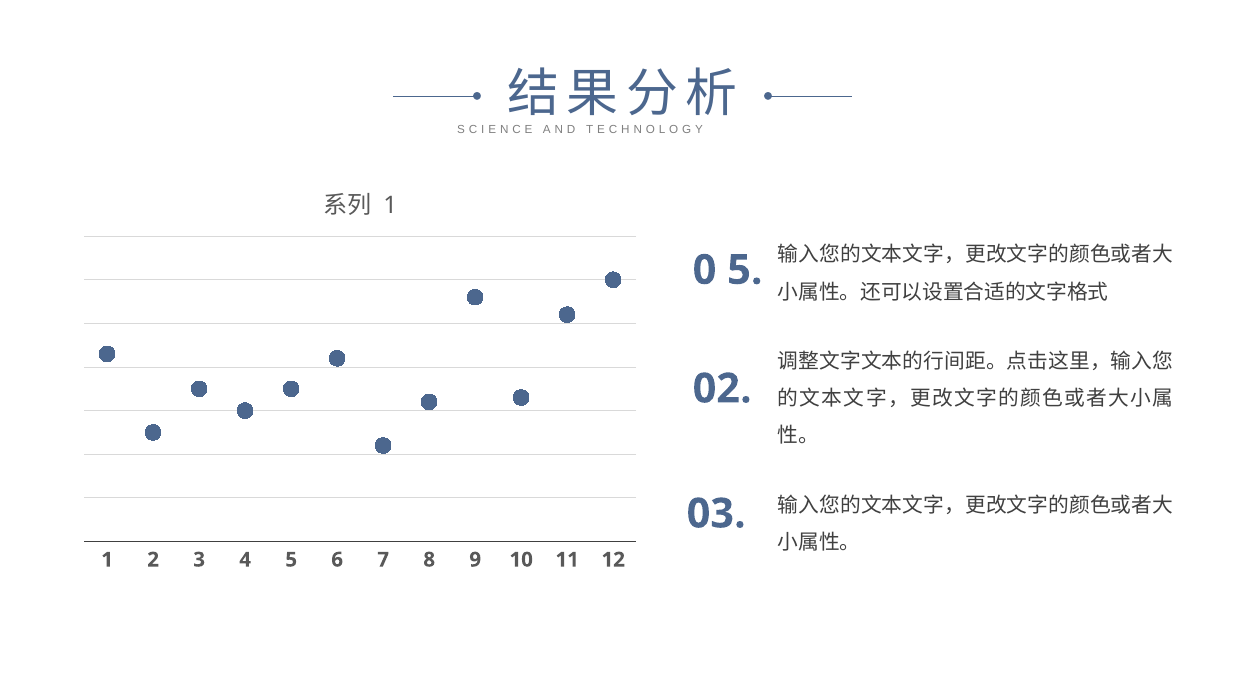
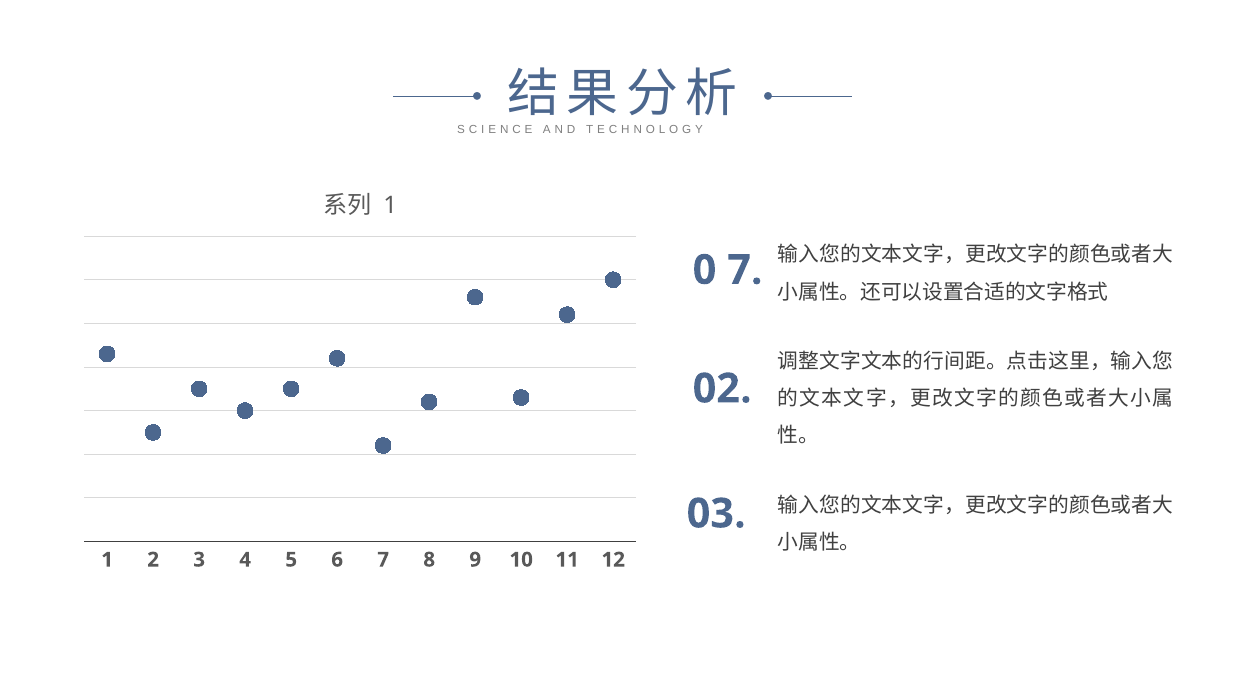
0 5: 5 -> 7
